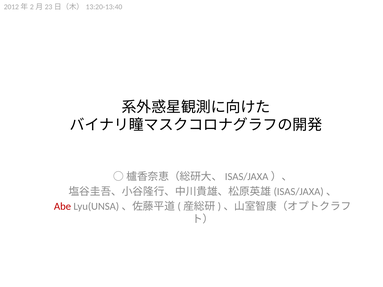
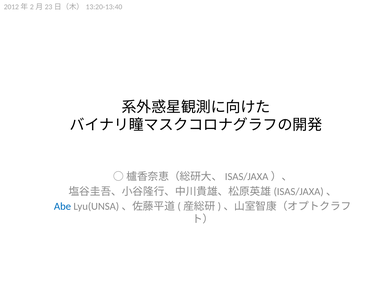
Abe colour: red -> blue
